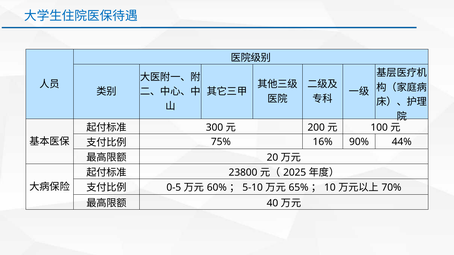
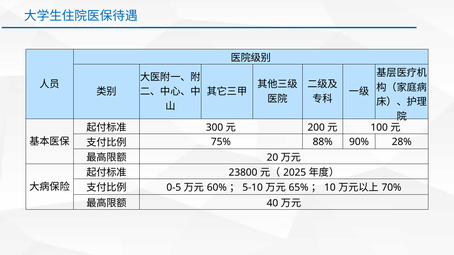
16%: 16% -> 88%
44%: 44% -> 28%
